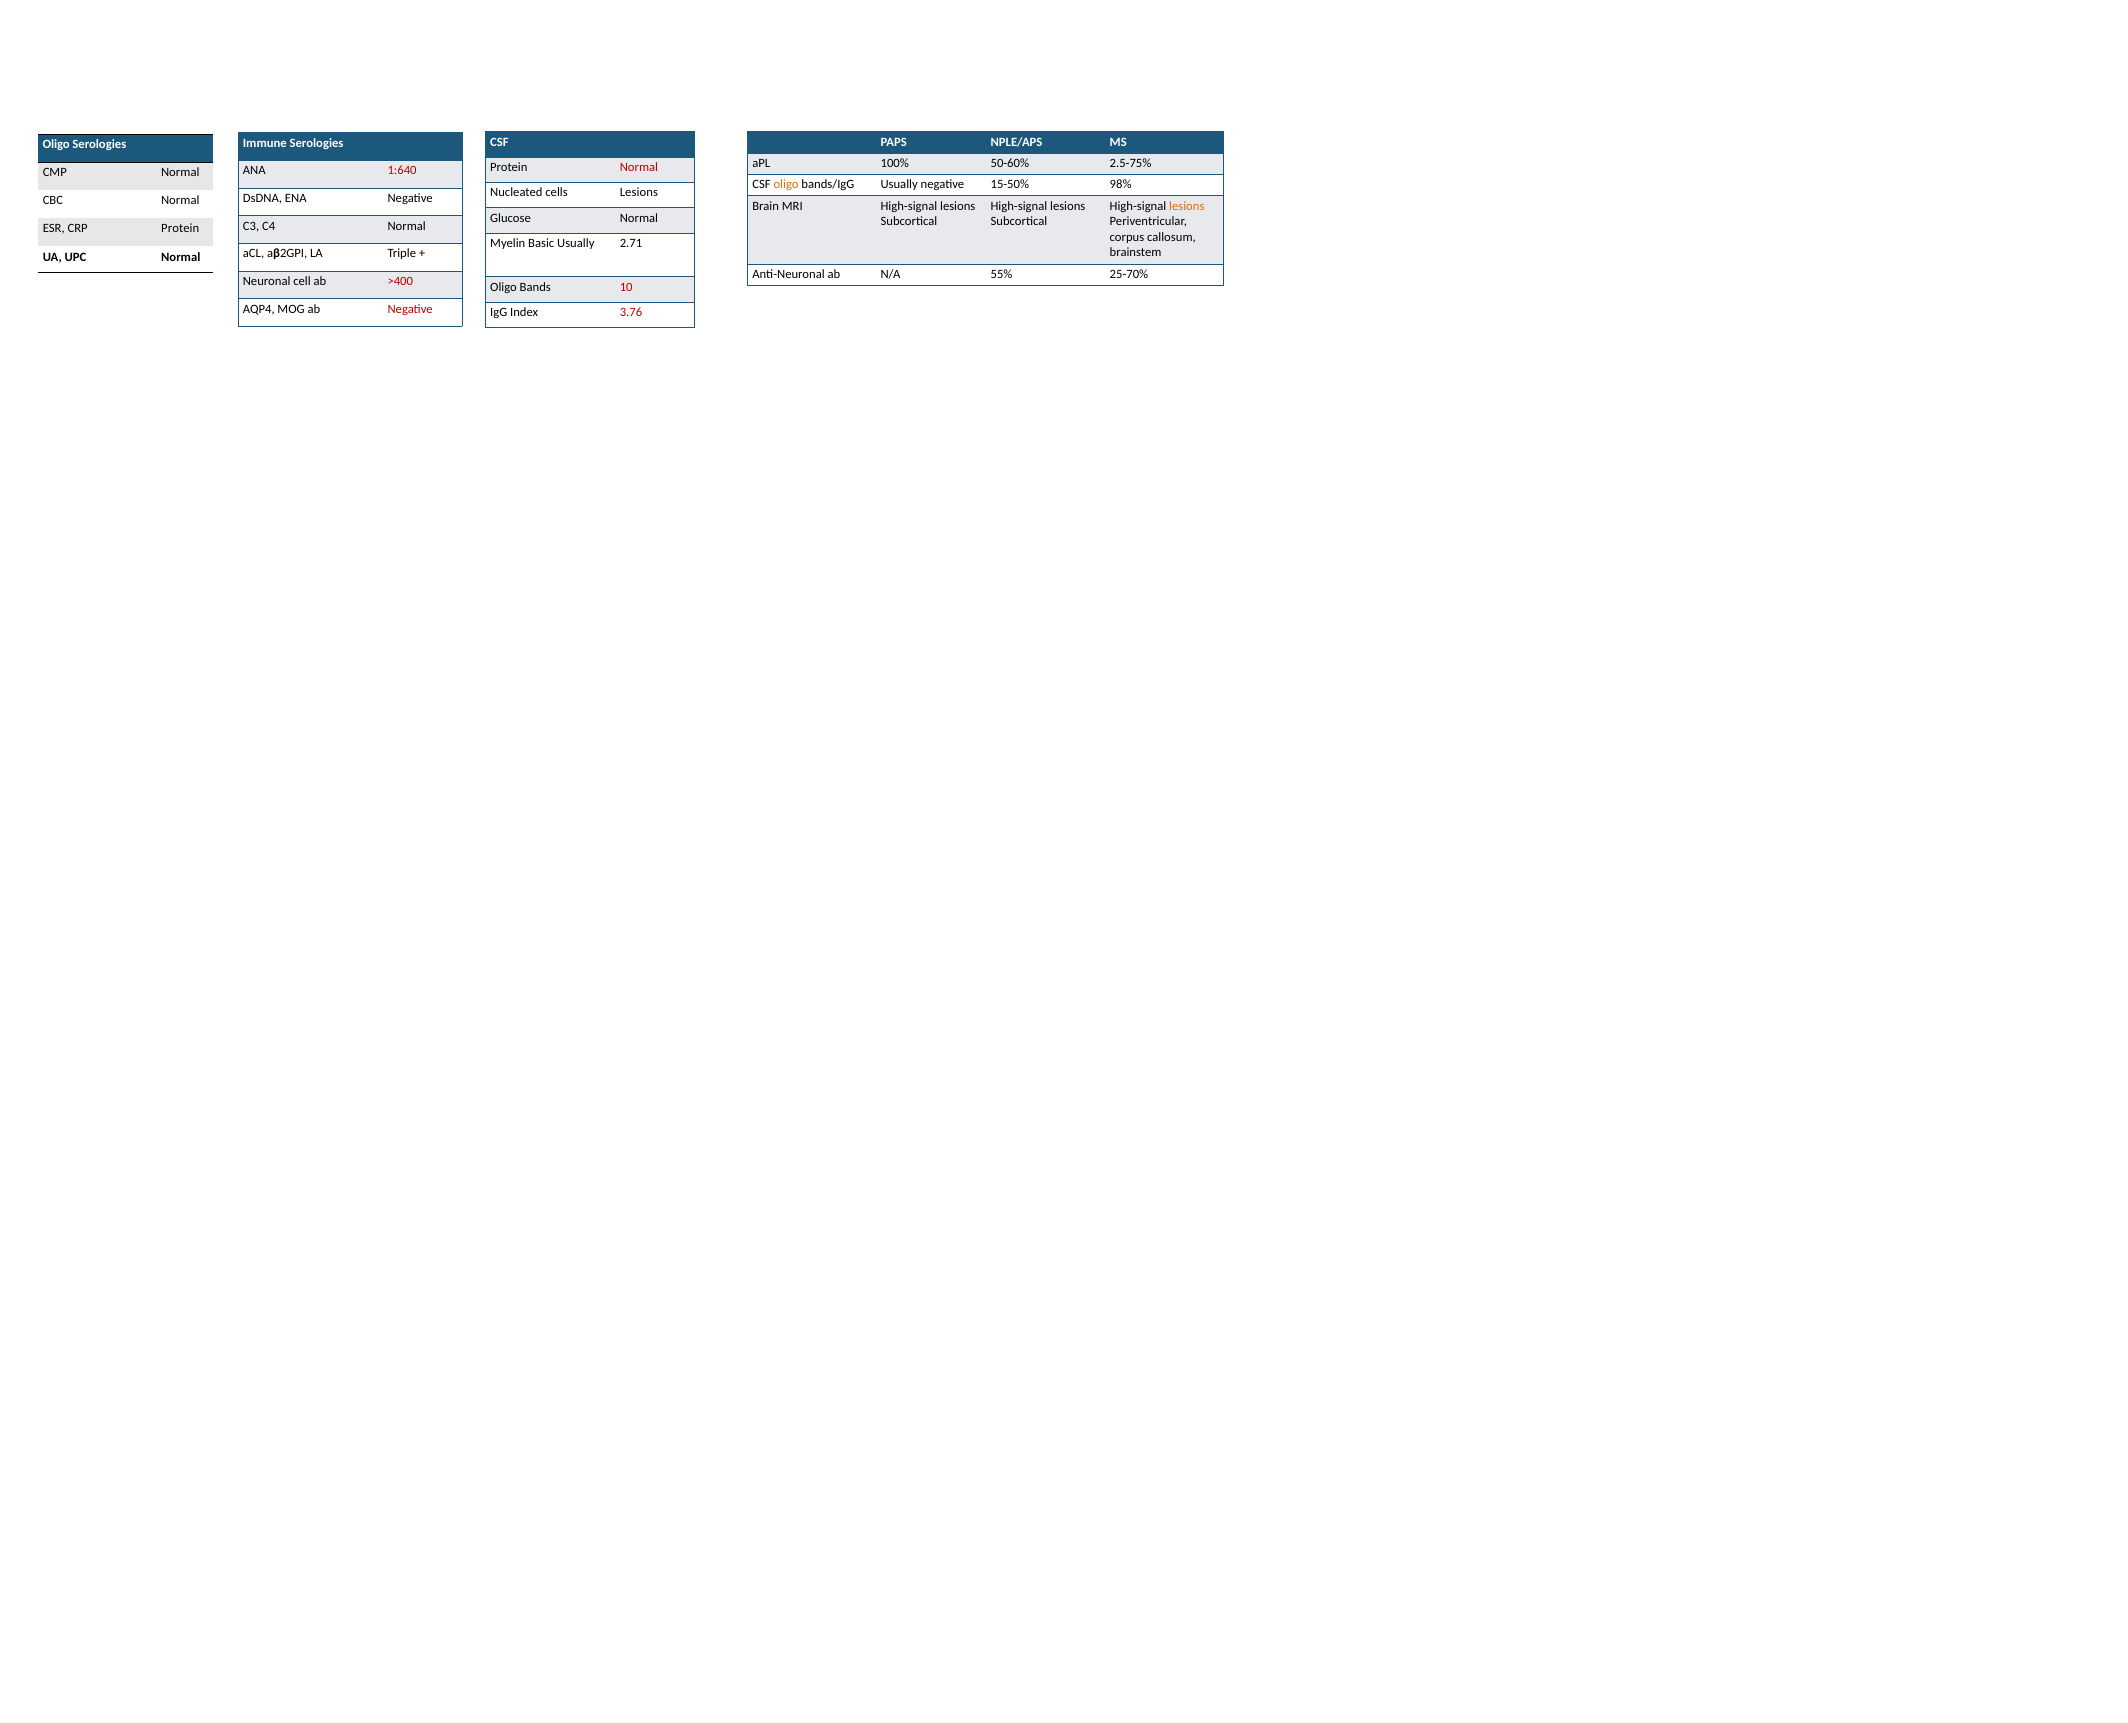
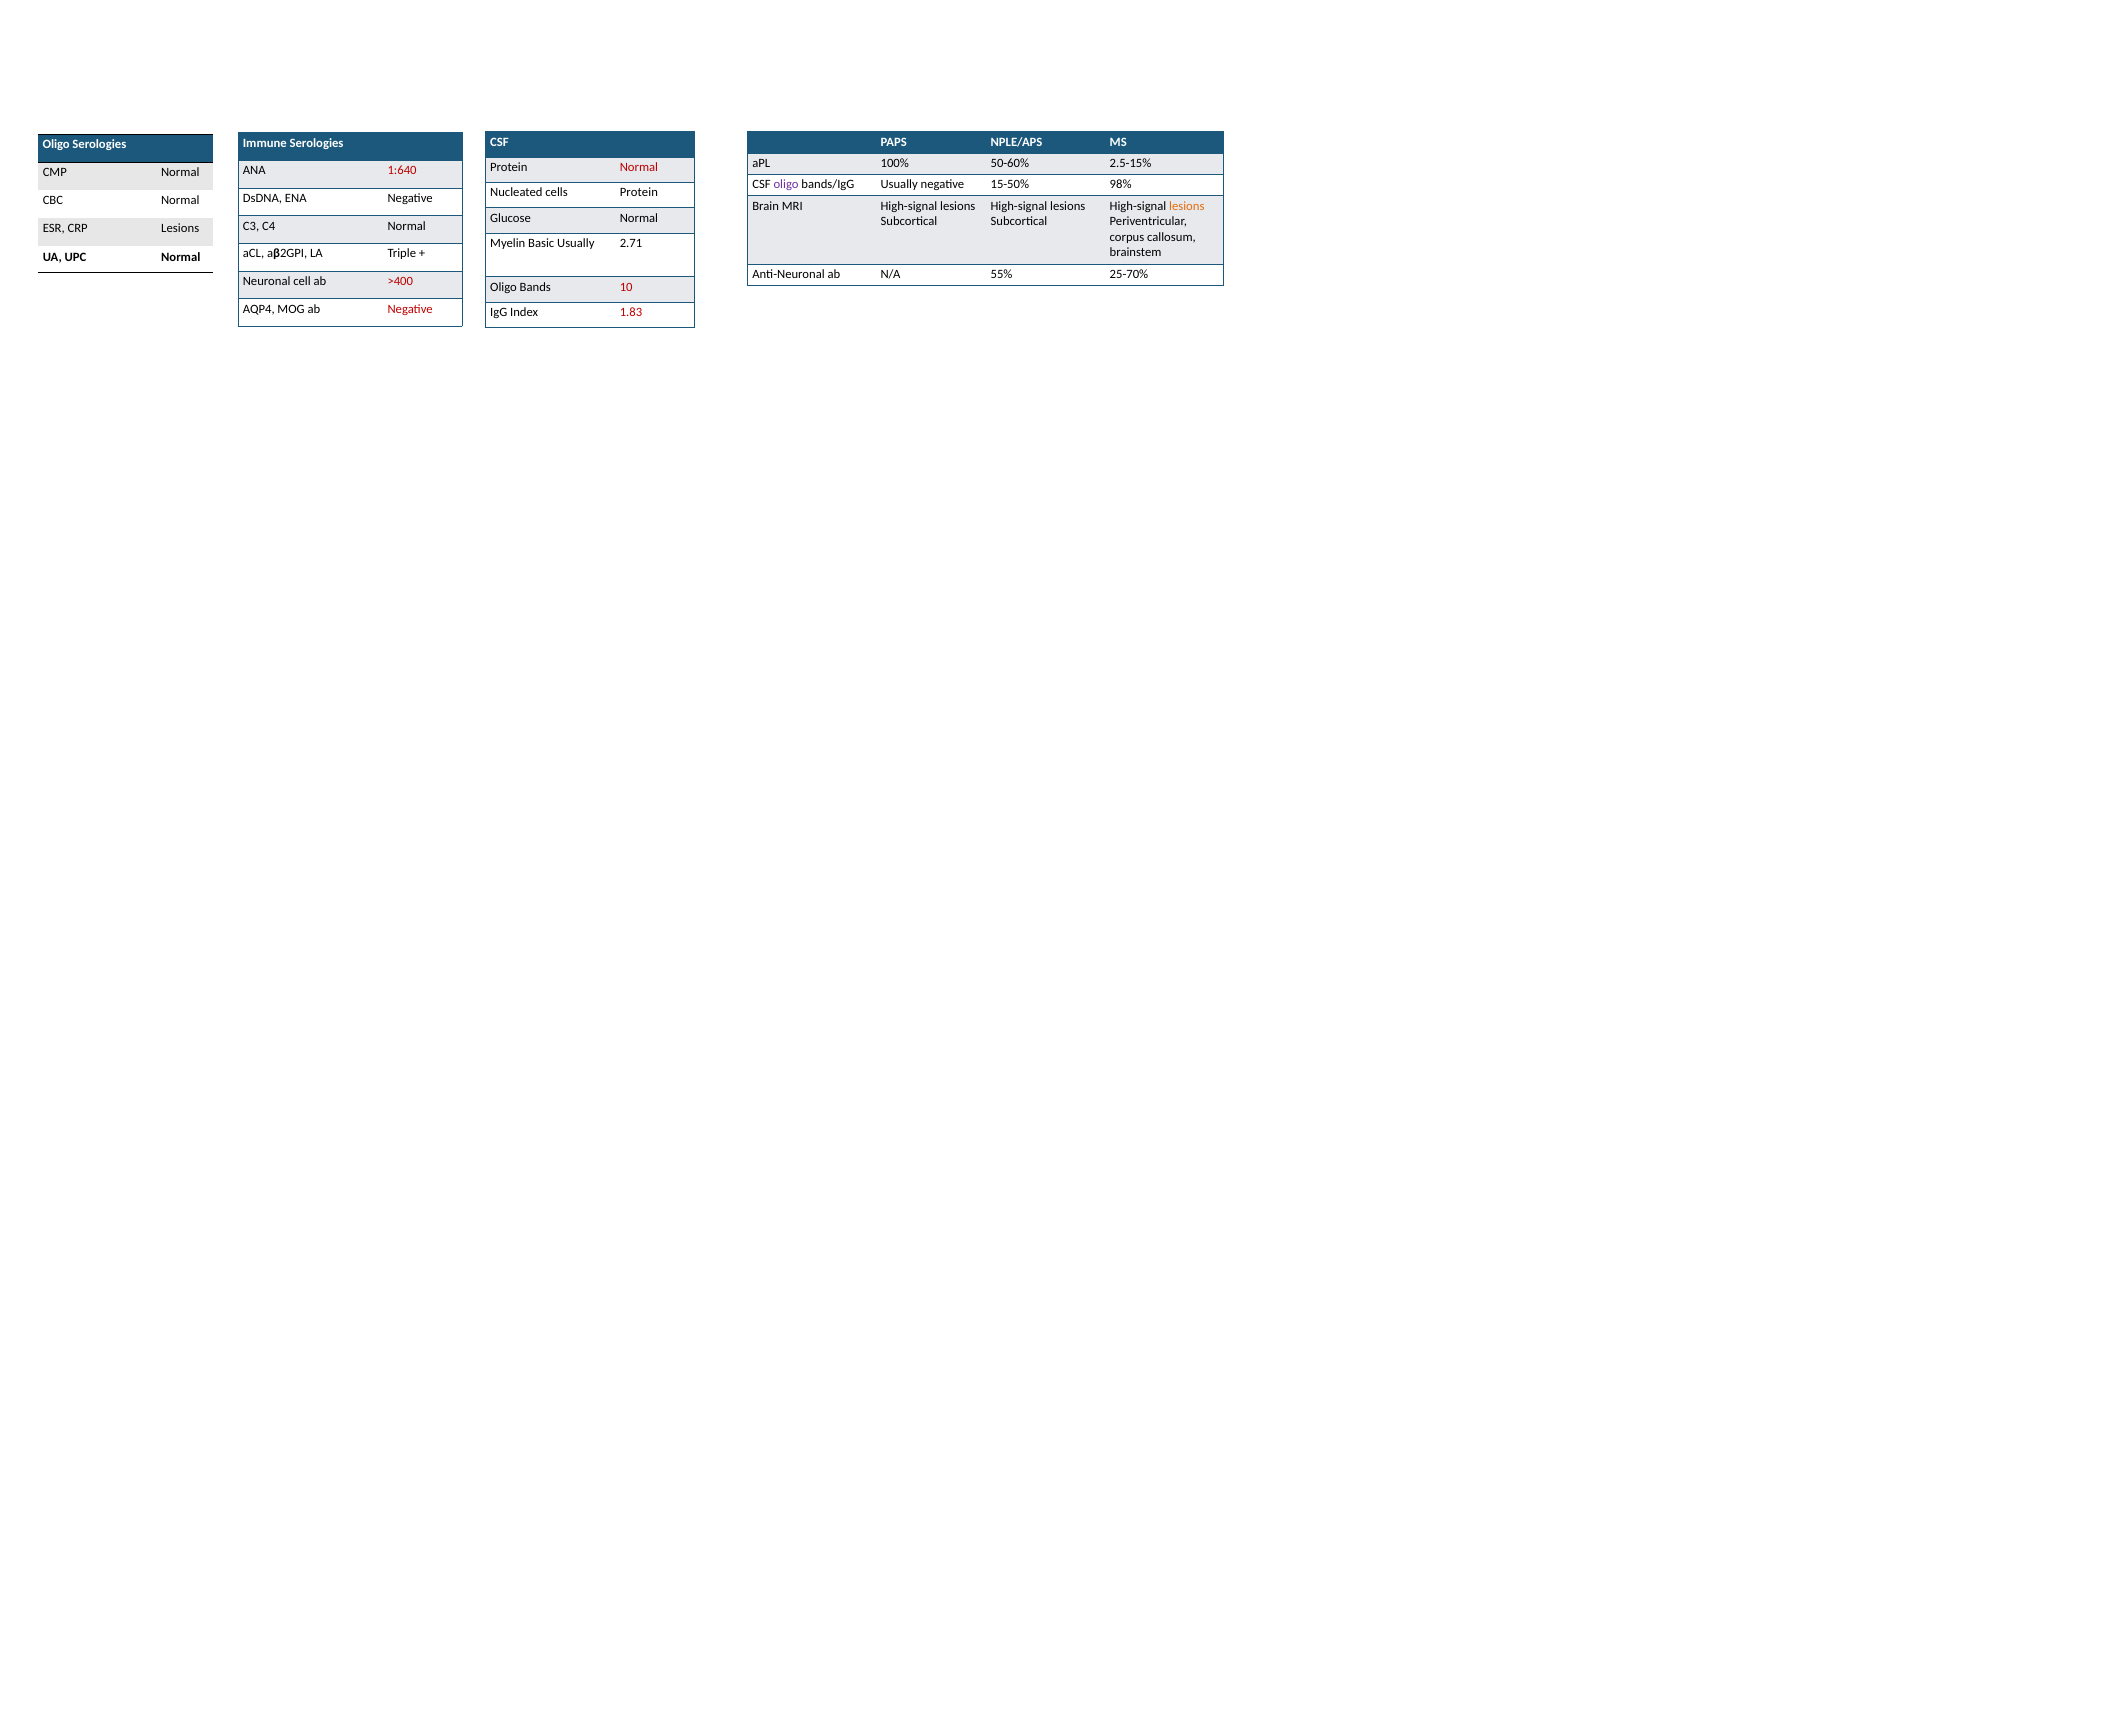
2.5-75%: 2.5-75% -> 2.5-15%
oligo at (786, 185) colour: orange -> purple
cells Lesions: Lesions -> Protein
CRP Protein: Protein -> Lesions
3.76: 3.76 -> 1.83
